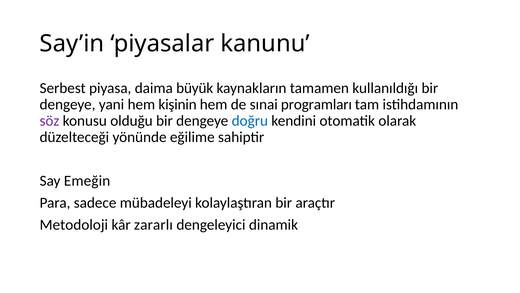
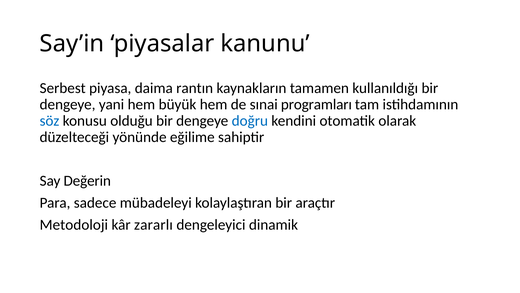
büyük: büyük -> rantın
kişinin: kişinin -> büyük
söz colour: purple -> blue
Emeğin: Emeğin -> Değerin
